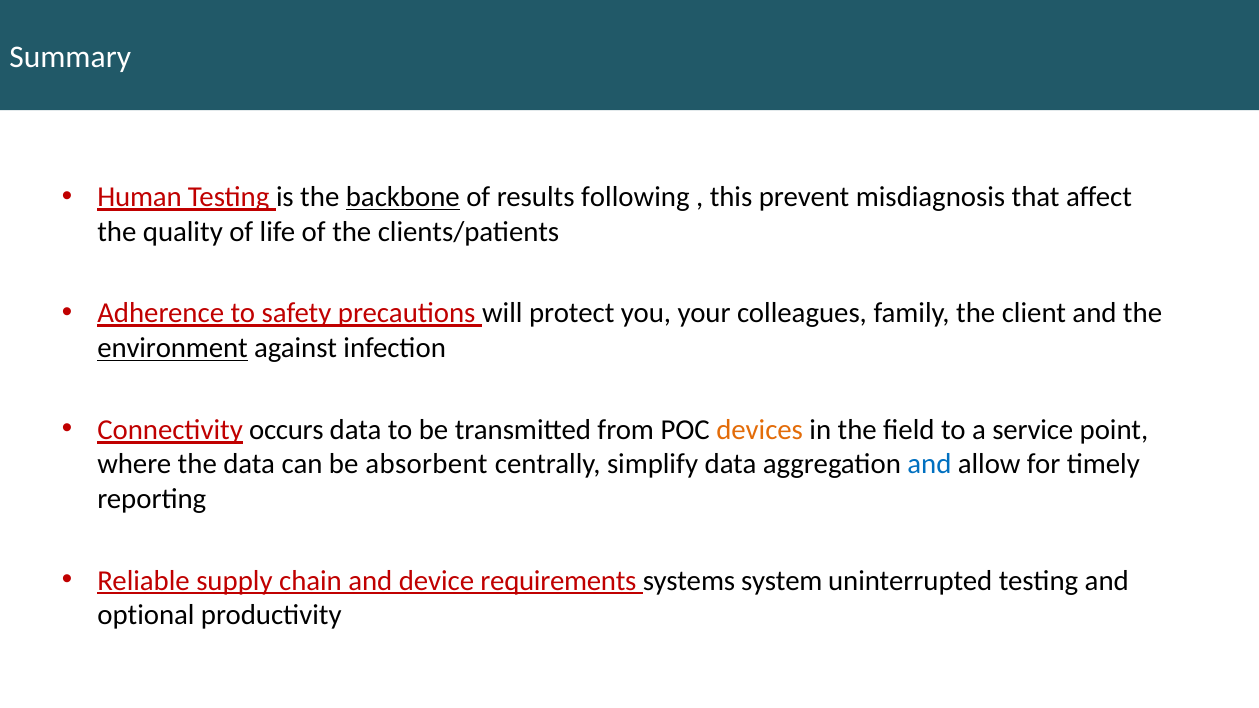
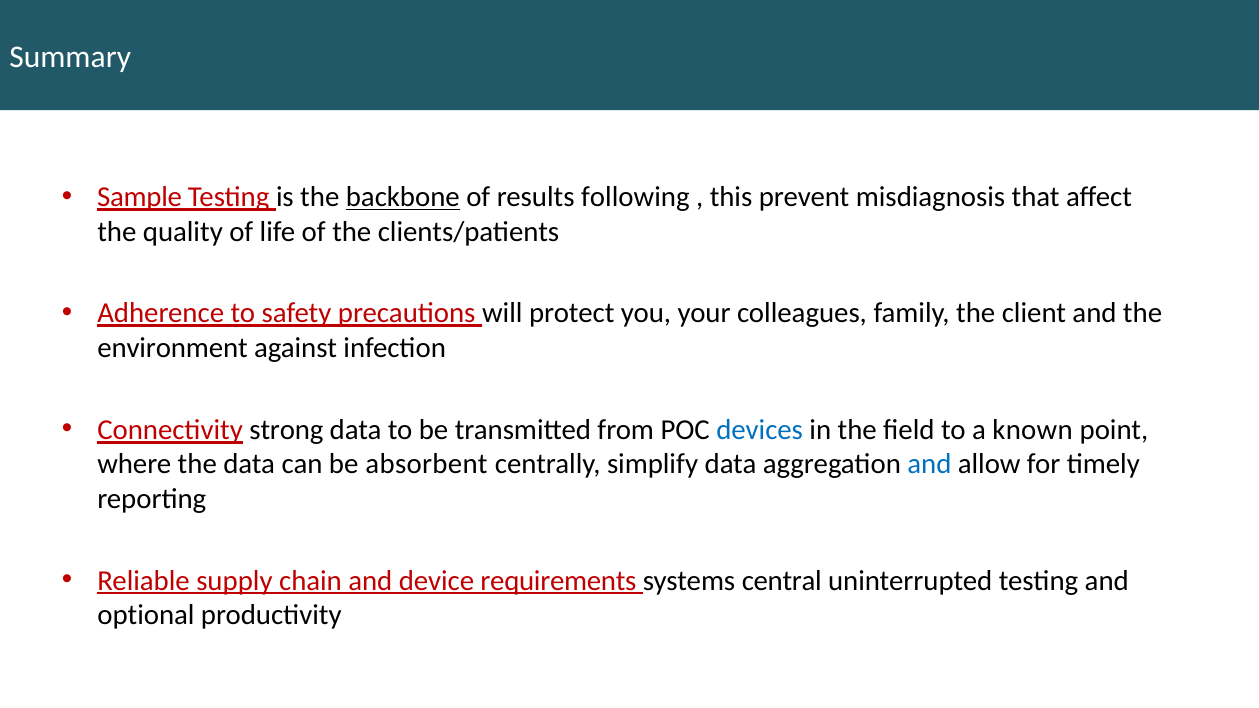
Human: Human -> Sample
environment underline: present -> none
occurs: occurs -> strong
devices colour: orange -> blue
service: service -> known
system: system -> central
